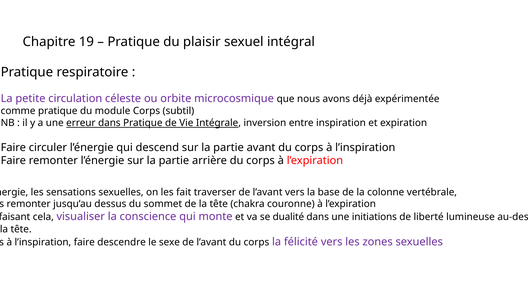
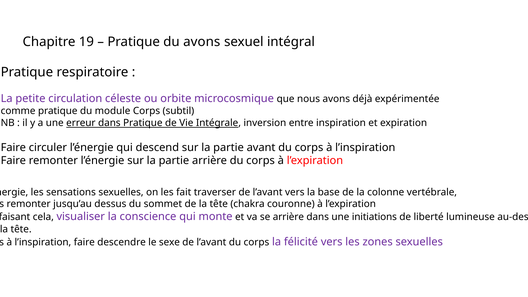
du plaisir: plaisir -> avons
se dualité: dualité -> arrière
